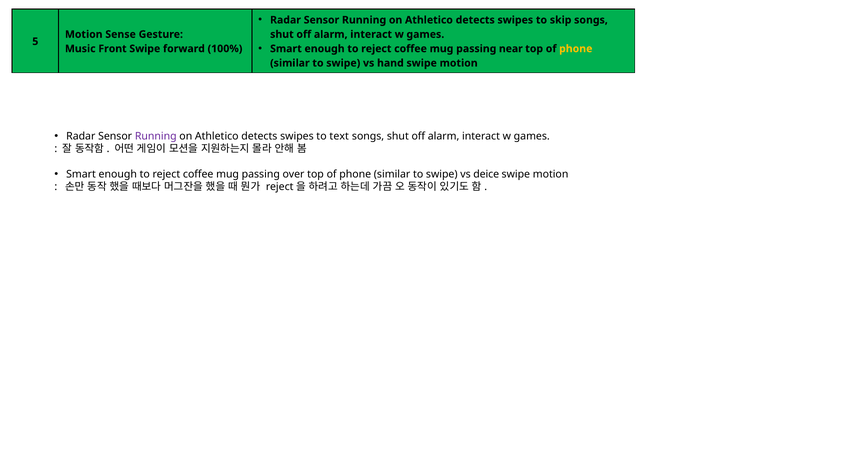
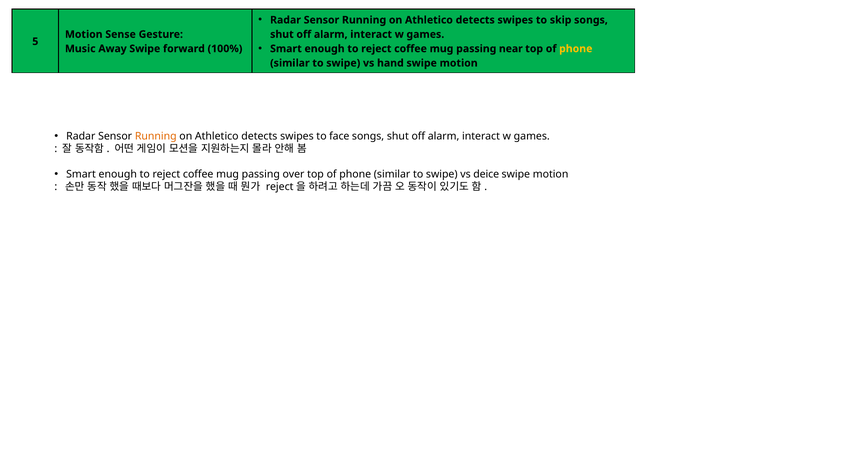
Front: Front -> Away
Running at (156, 136) colour: purple -> orange
text: text -> face
